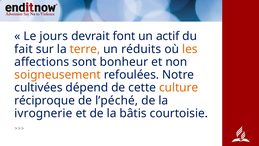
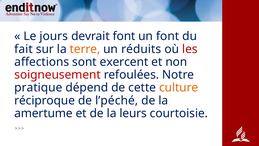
un actif: actif -> font
les colour: orange -> red
bonheur: bonheur -> exercent
soigneusement colour: orange -> red
cultivées: cultivées -> pratique
ivrognerie: ivrognerie -> amertume
bâtis: bâtis -> leurs
